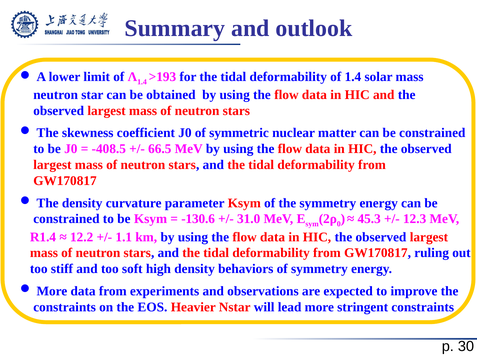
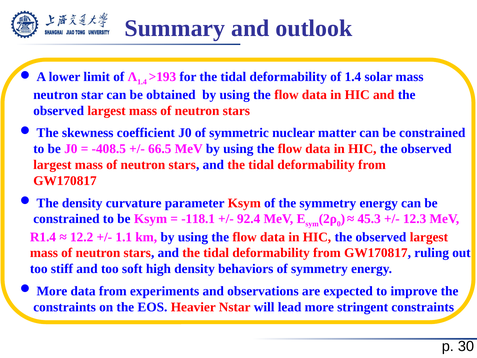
-130.6: -130.6 -> -118.1
31.0: 31.0 -> 92.4
